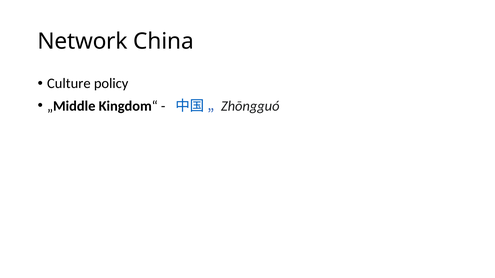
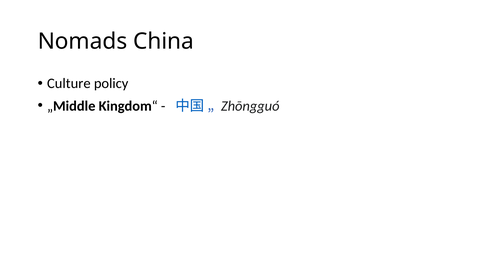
Network: Network -> Nomads
